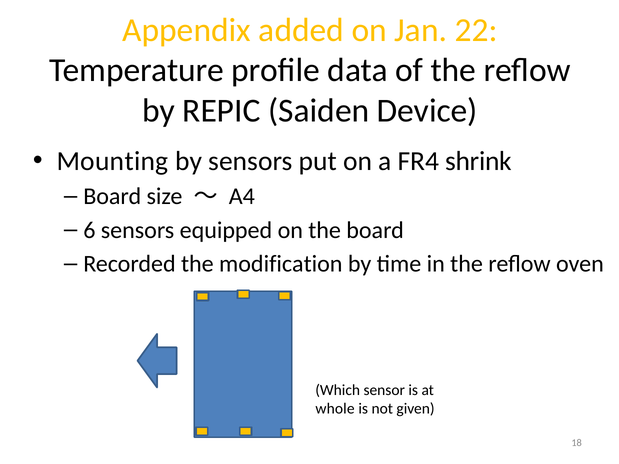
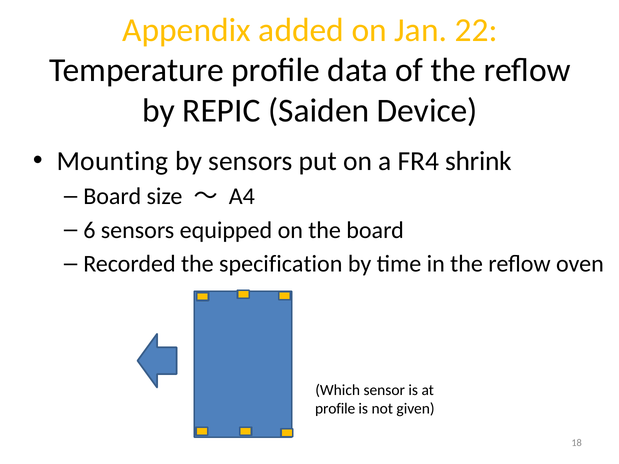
modification: modification -> specification
whole at (335, 409): whole -> profile
